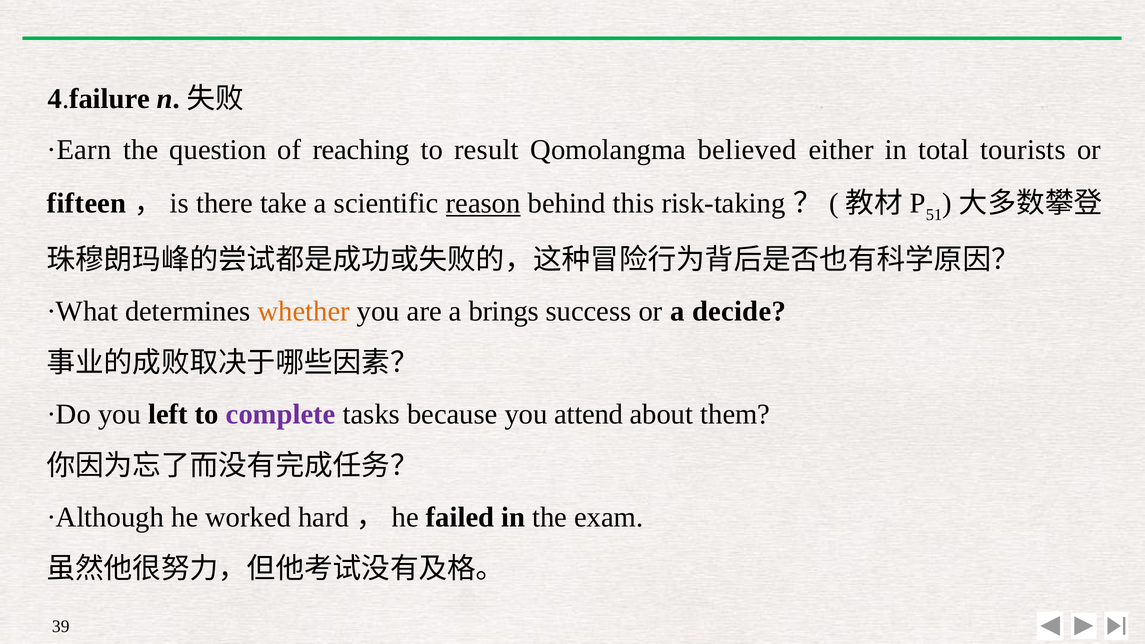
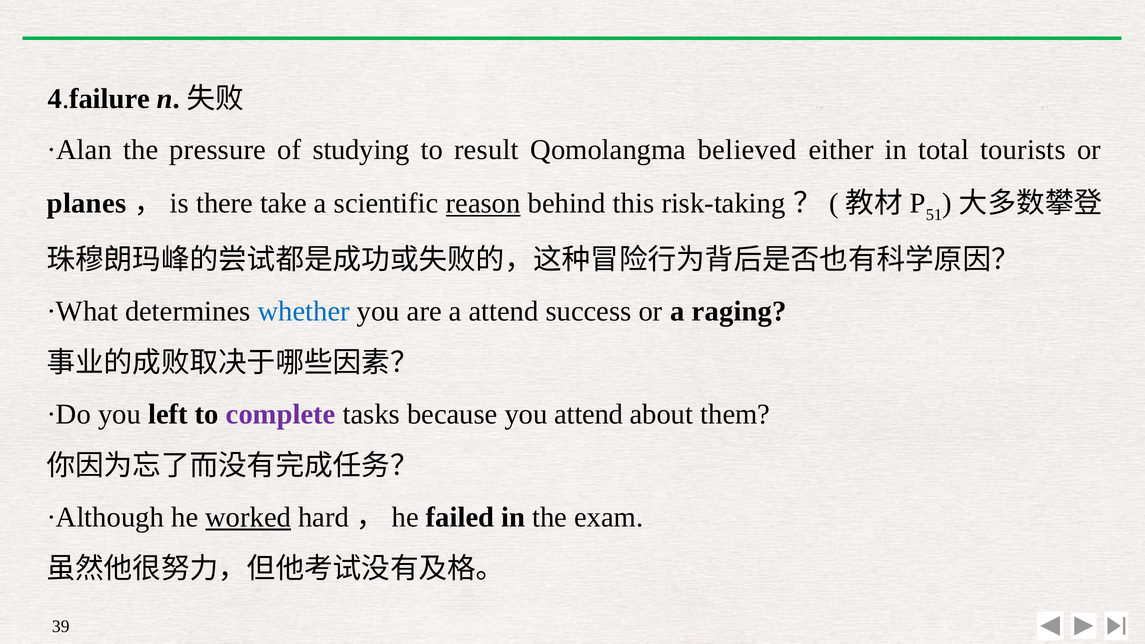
·Earn: ·Earn -> ·Alan
question: question -> pressure
reaching: reaching -> studying
fifteen: fifteen -> planes
whether colour: orange -> blue
a brings: brings -> attend
decide: decide -> raging
worked underline: none -> present
